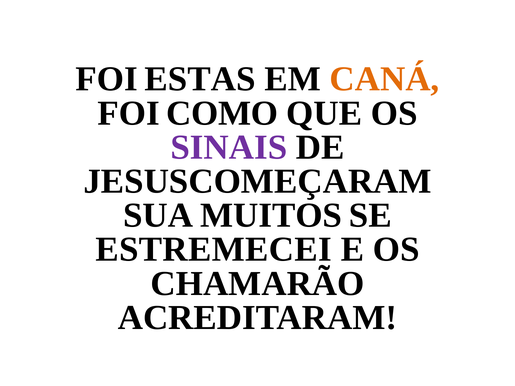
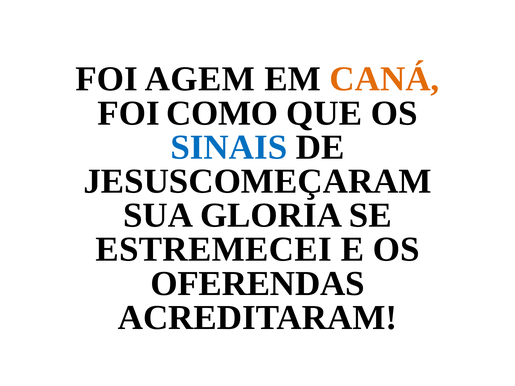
ESTAS: ESTAS -> AGEM
SINAIS colour: purple -> blue
MUITOS: MUITOS -> GLORIA
CHAMARÃO: CHAMARÃO -> OFERENDAS
